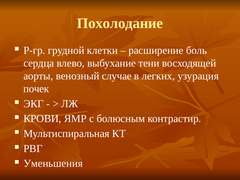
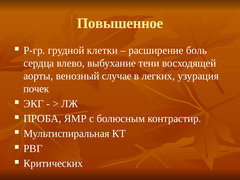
Похолодание: Похолодание -> Повышенное
КРОВИ: КРОВИ -> ПРОБА
Уменьшения: Уменьшения -> Критических
